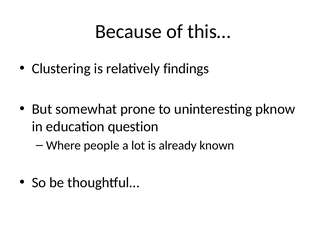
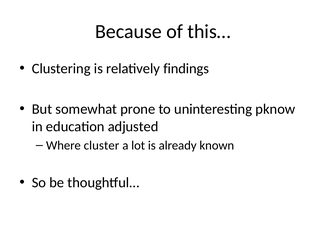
question: question -> adjusted
people: people -> cluster
